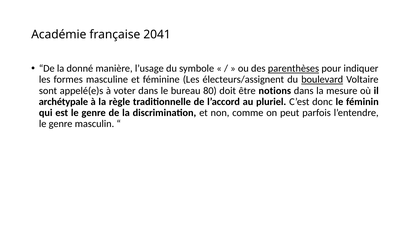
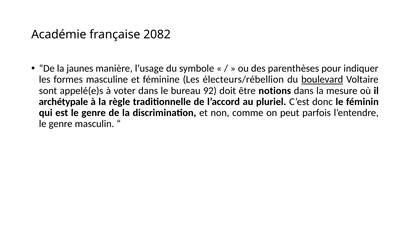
2041: 2041 -> 2082
donné: donné -> jaunes
parenthèses underline: present -> none
électeurs/assignent: électeurs/assignent -> électeurs/rébellion
80: 80 -> 92
